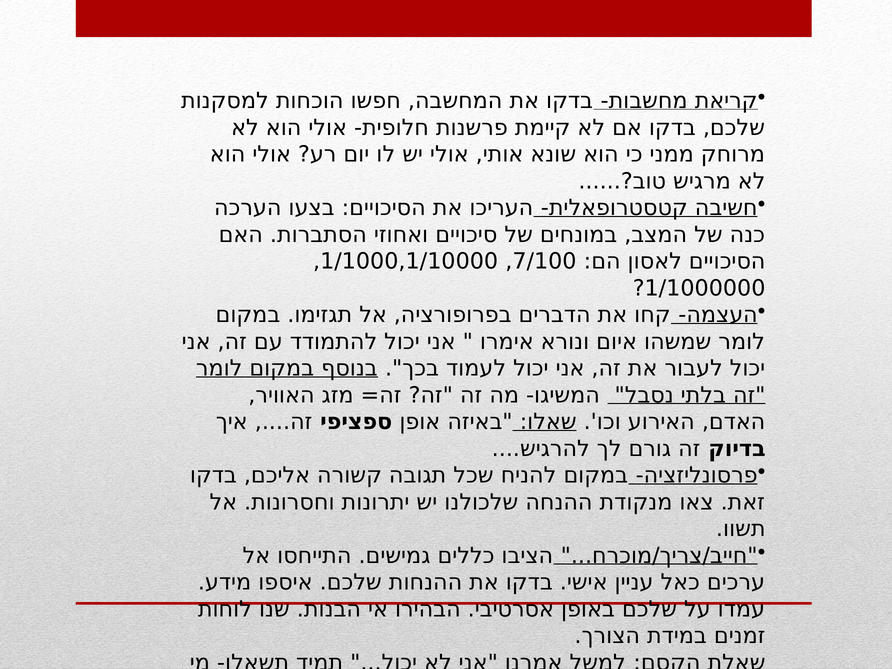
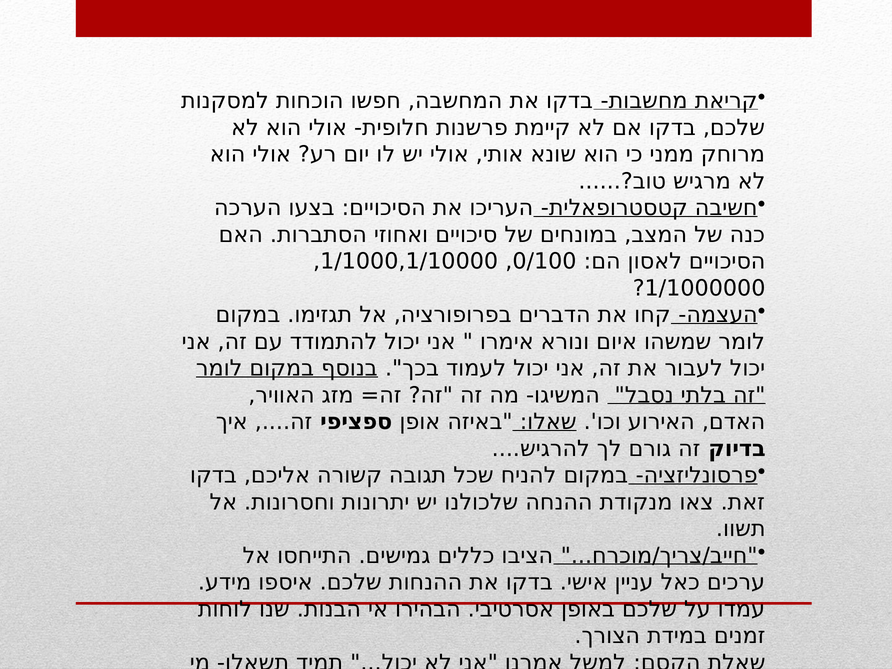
7/100: 7/100 -> 0/100
